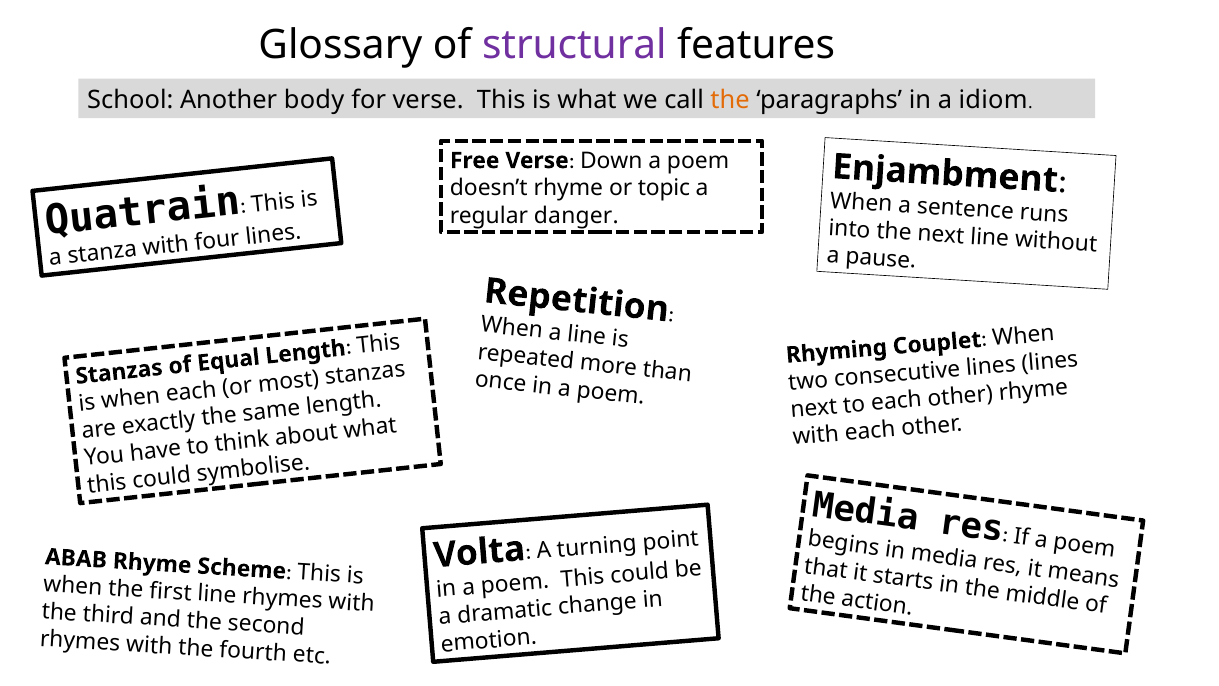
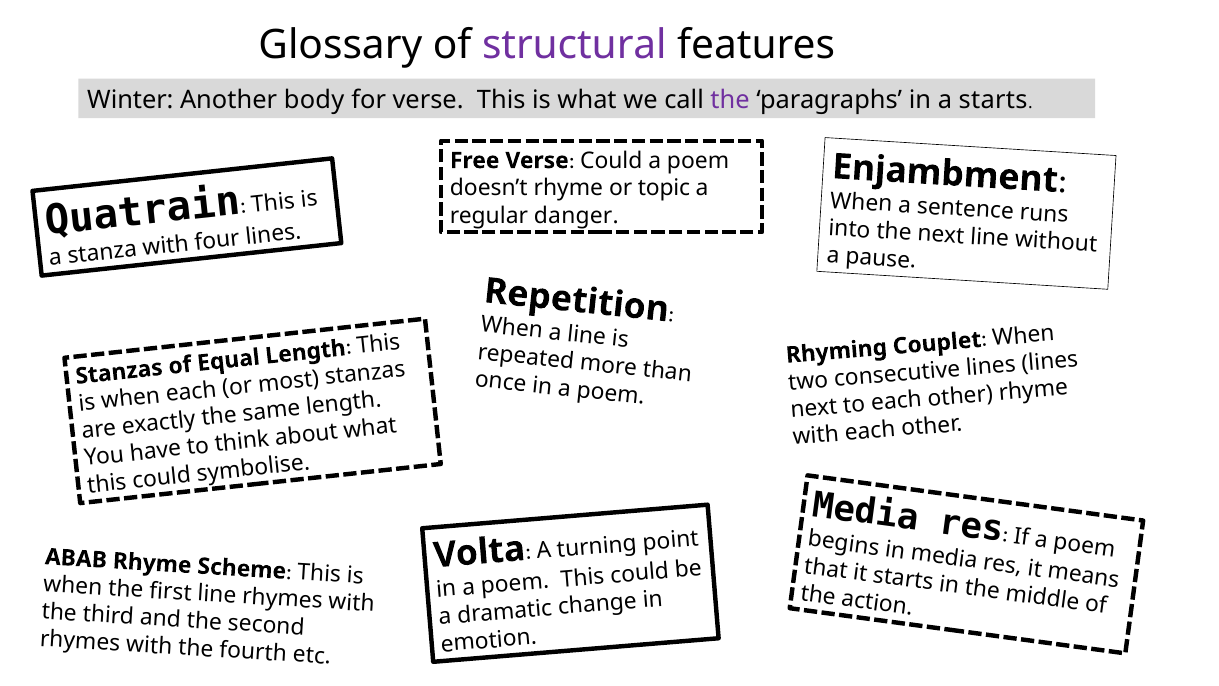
School: School -> Winter
the at (730, 100) colour: orange -> purple
a idiom: idiom -> starts
Down at (611, 161): Down -> Could
